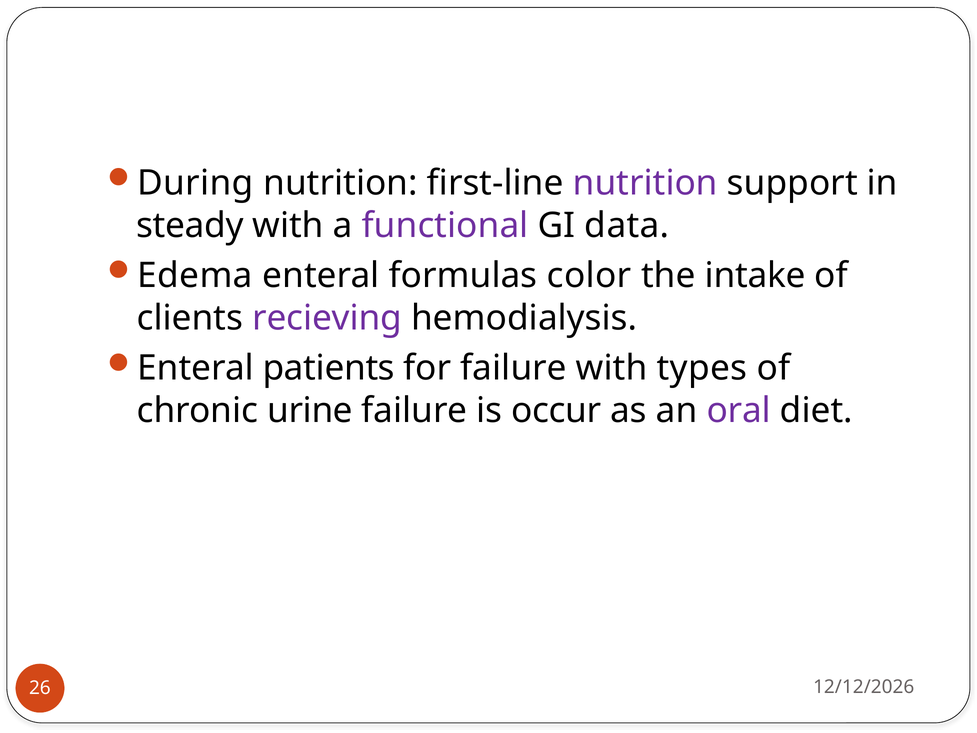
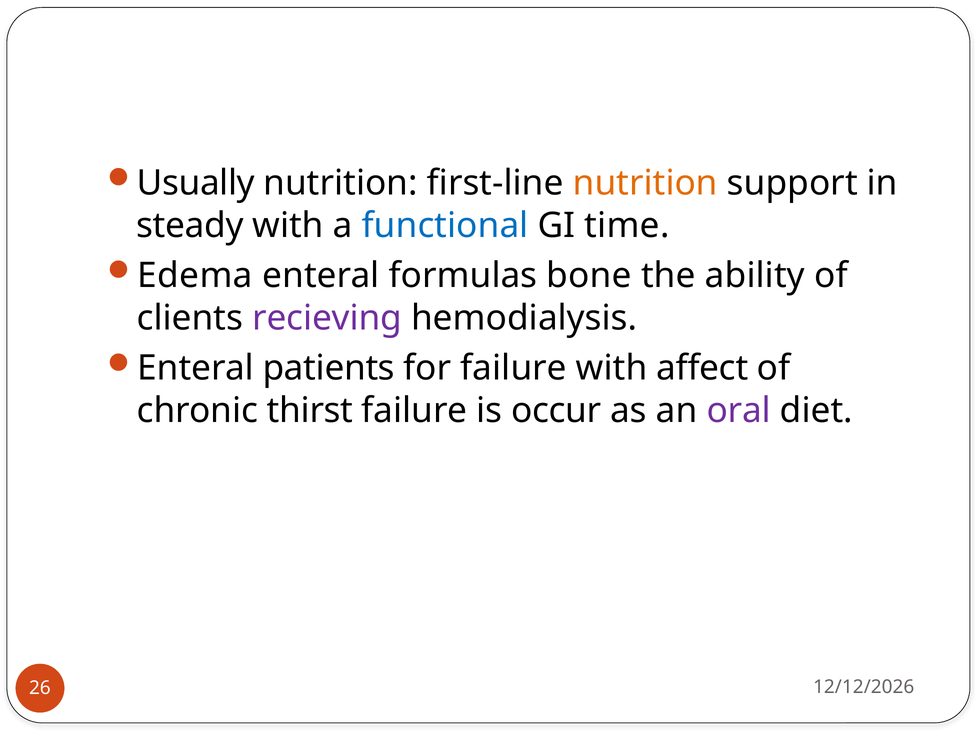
During: During -> Usually
nutrition at (645, 183) colour: purple -> orange
functional colour: purple -> blue
data: data -> time
color: color -> bone
intake: intake -> ability
types: types -> affect
urine: urine -> thirst
